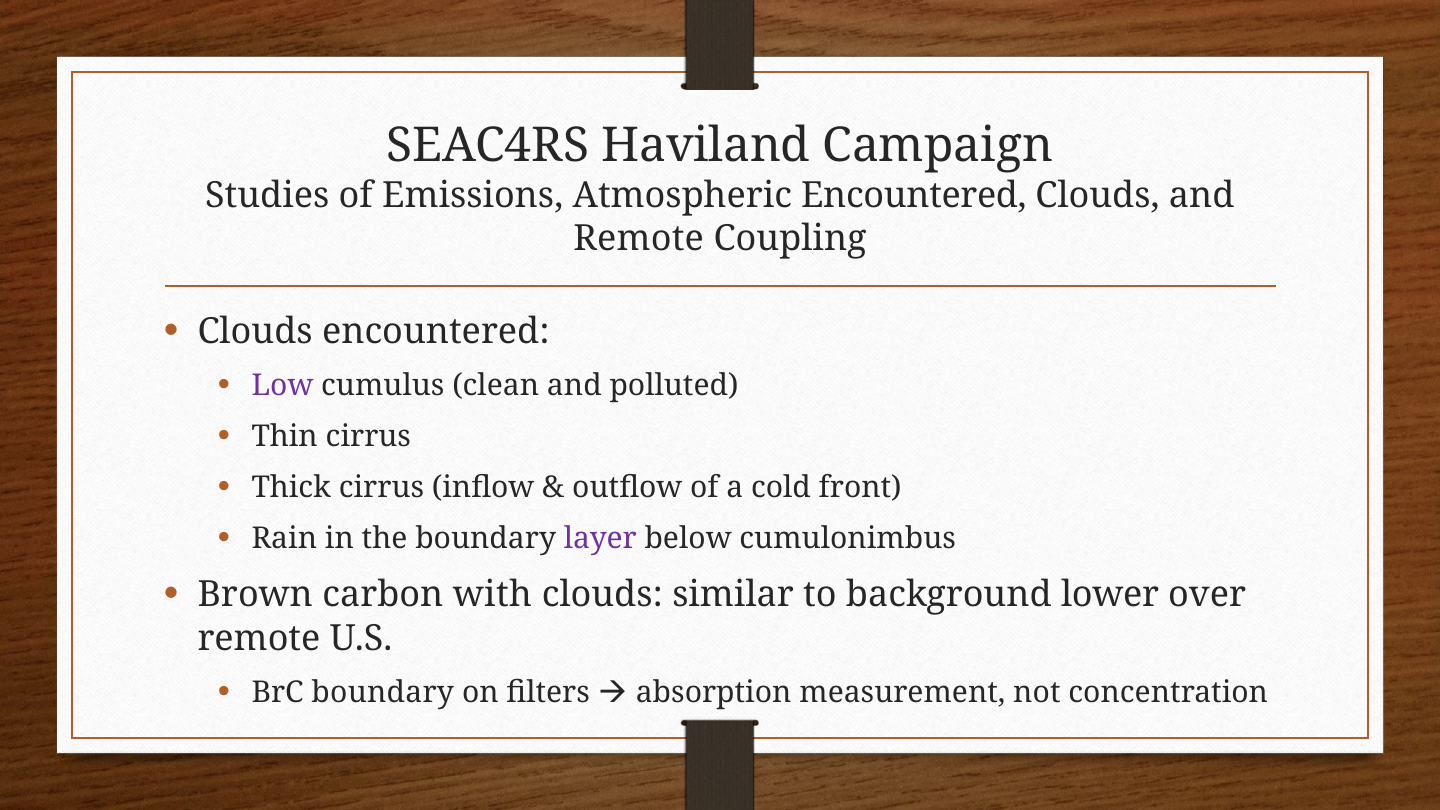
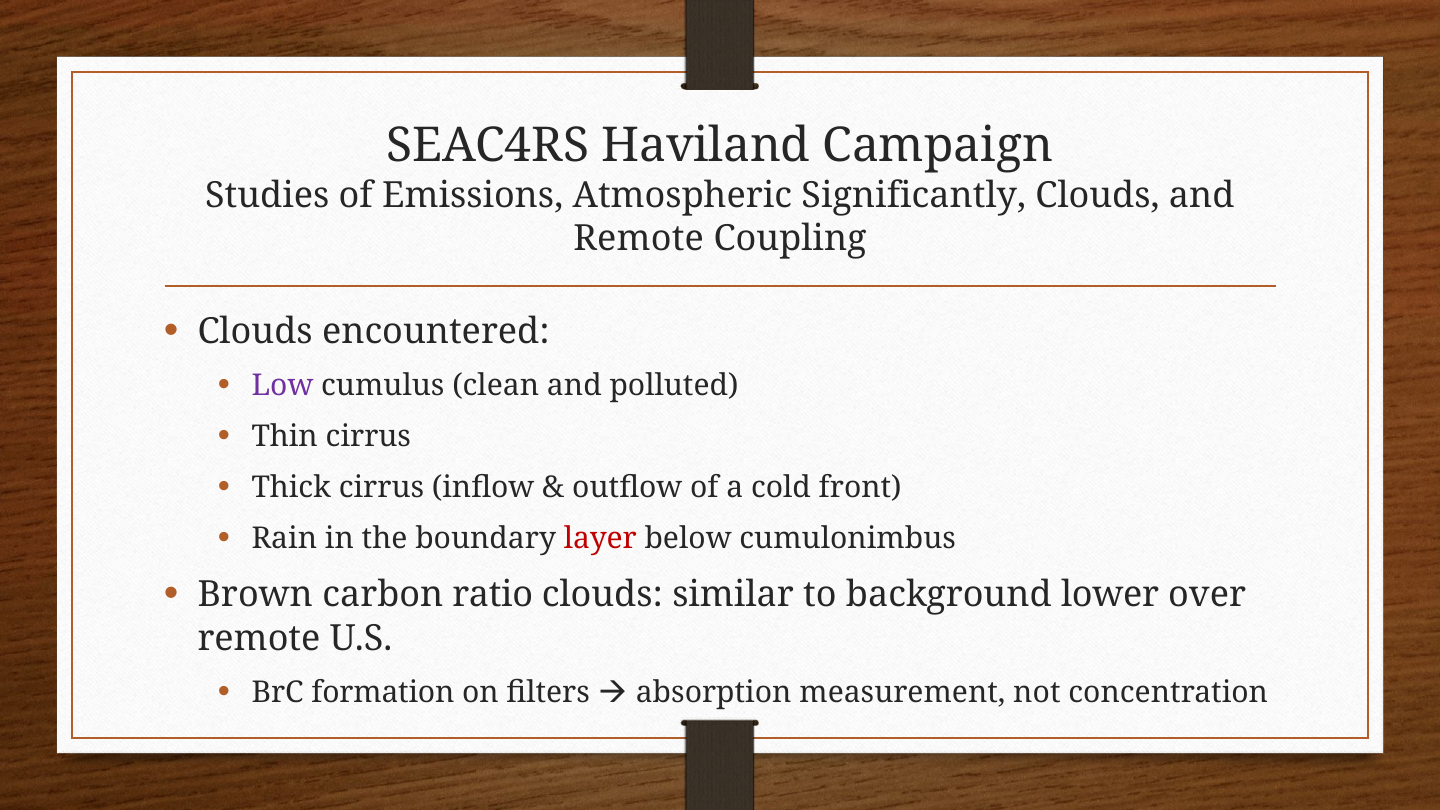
Atmospheric Encountered: Encountered -> Significantly
layer colour: purple -> red
with: with -> ratio
BrC boundary: boundary -> formation
